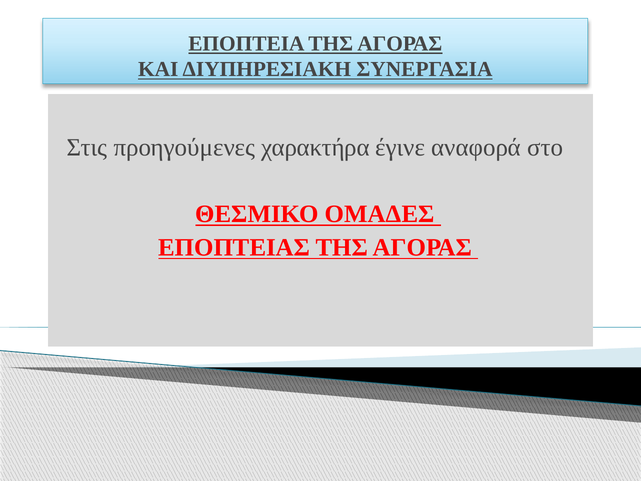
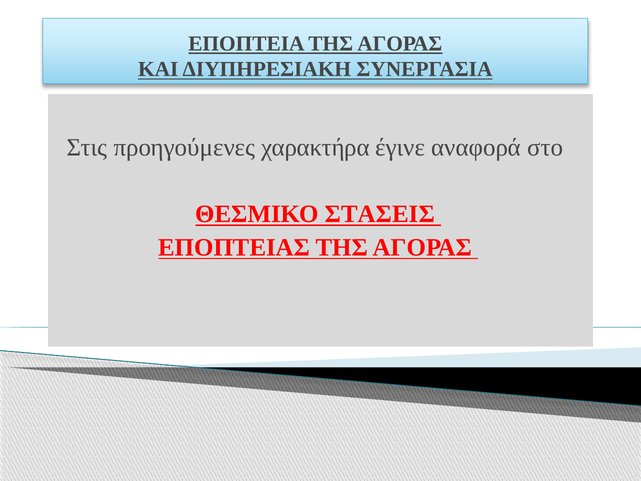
ΟΜΑΔΕΣ: ΟΜΑΔΕΣ -> ΣΤΑΣΕΙΣ
